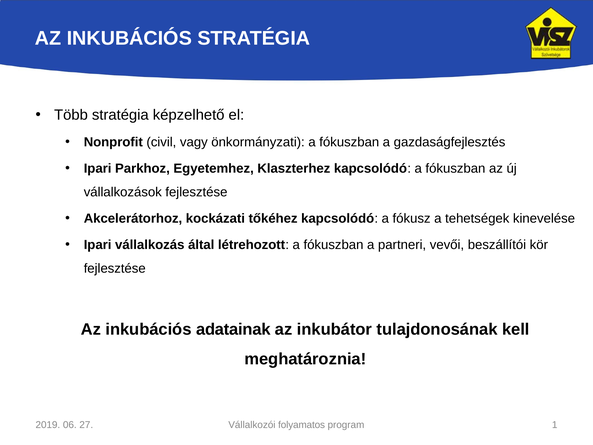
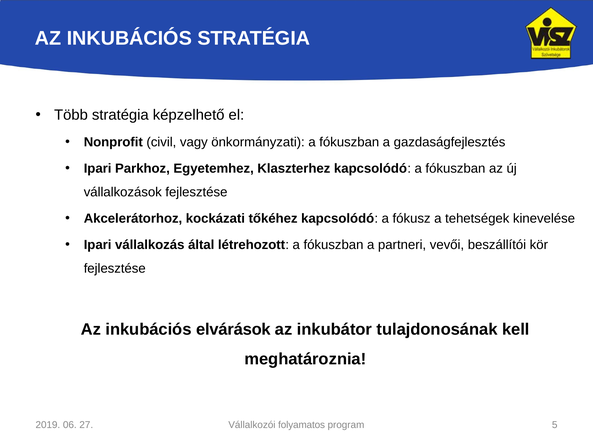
adatainak: adatainak -> elvárások
1: 1 -> 5
